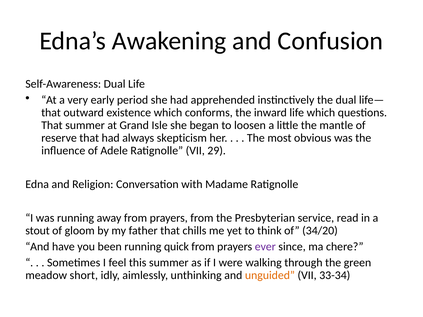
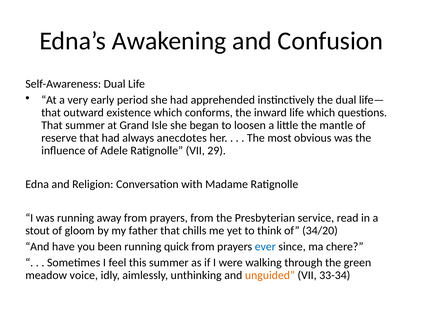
skepticism: skepticism -> anecdotes
ever colour: purple -> blue
short: short -> voice
